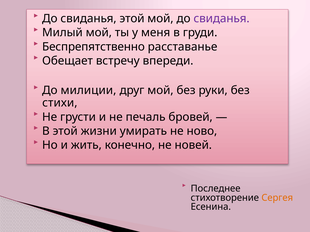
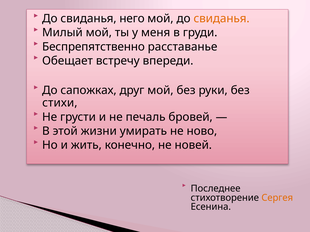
свиданья этой: этой -> него
свиданья at (222, 19) colour: purple -> orange
милиции: милиции -> сапожках
